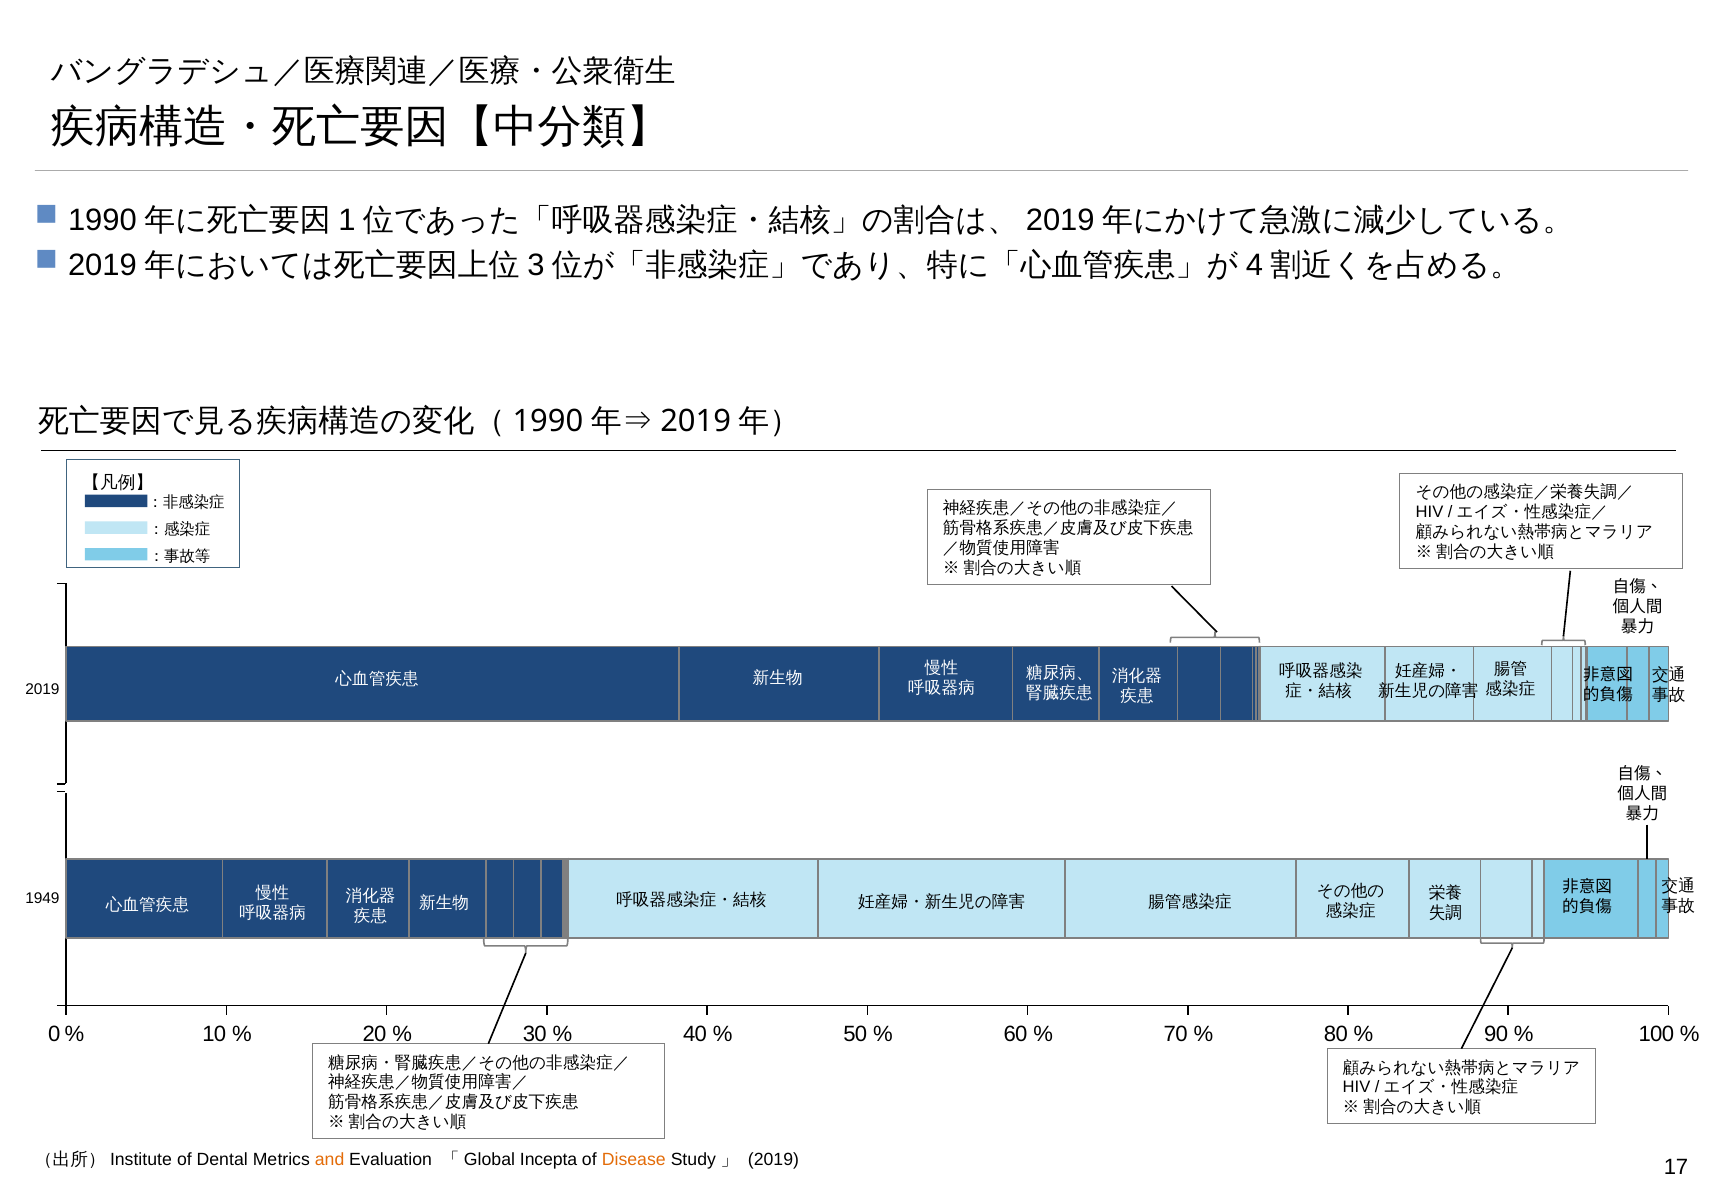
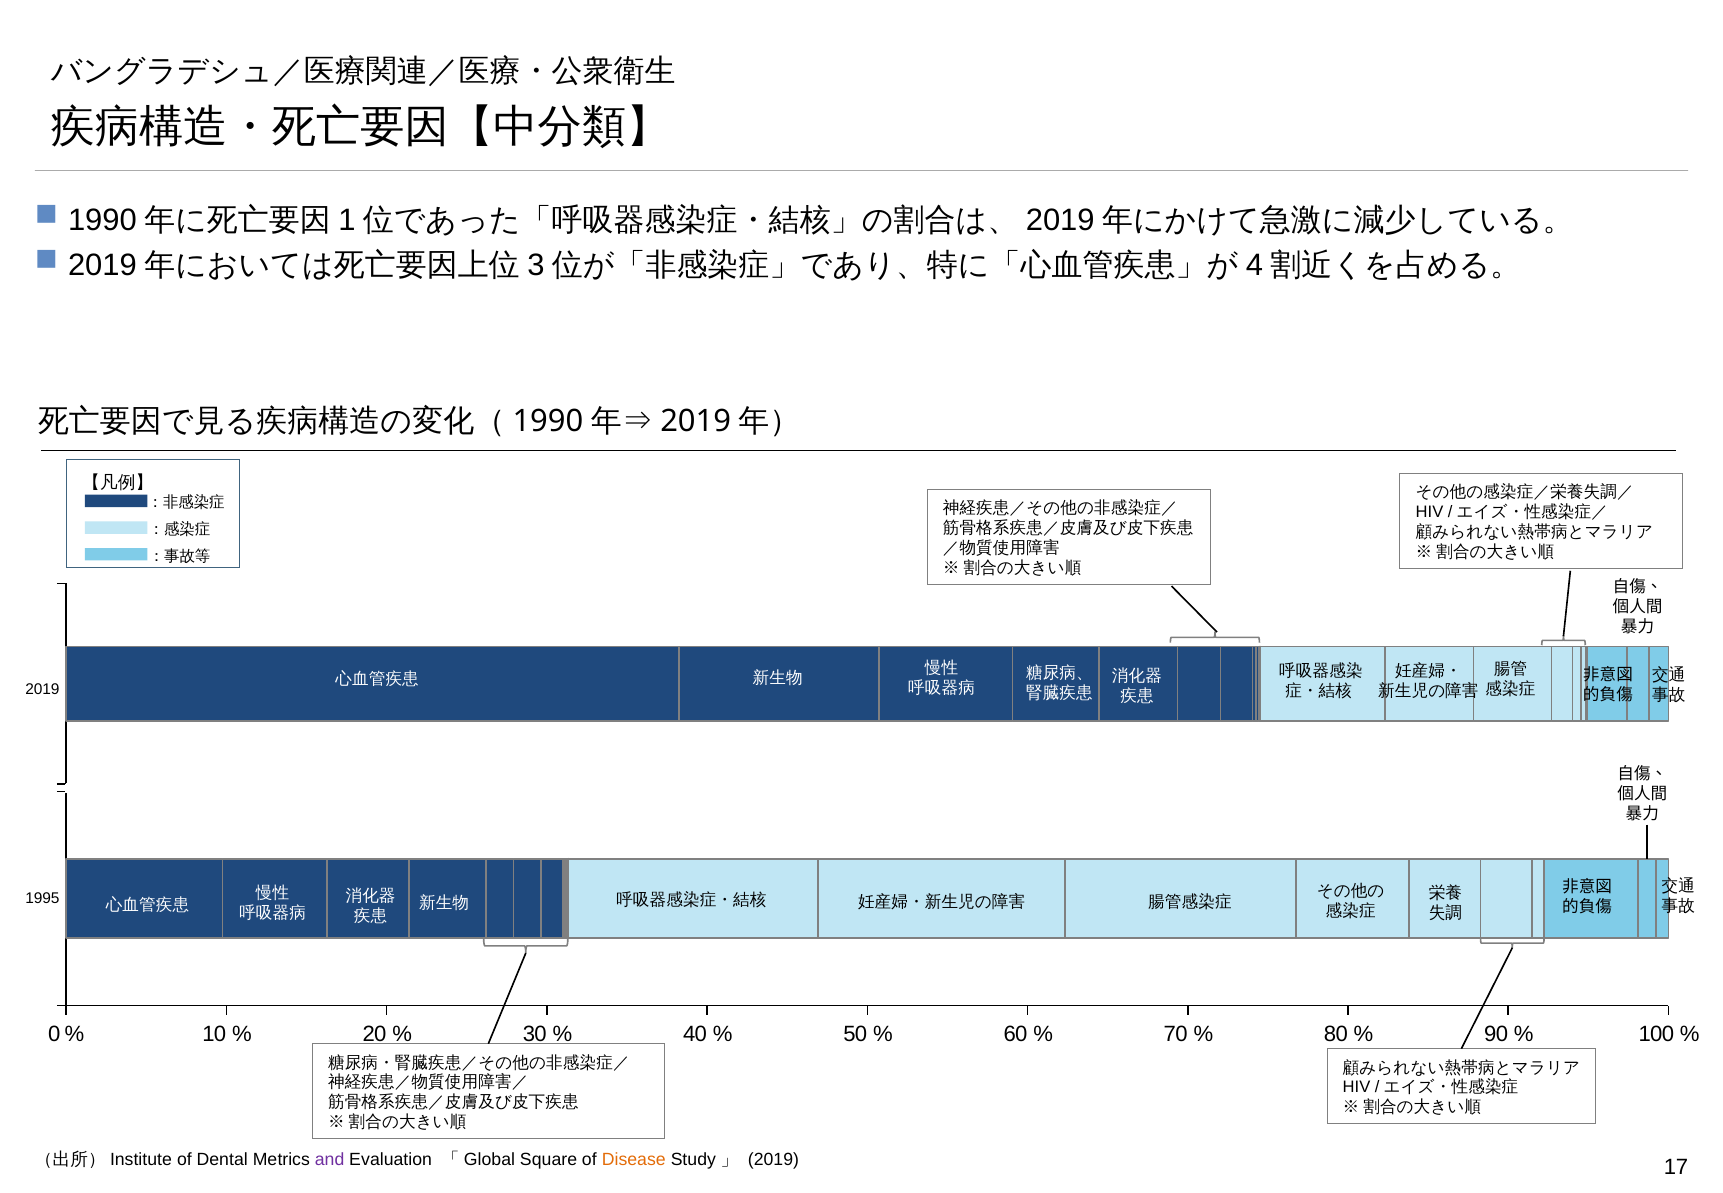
1949: 1949 -> 1995
and colour: orange -> purple
Incepta: Incepta -> Square
